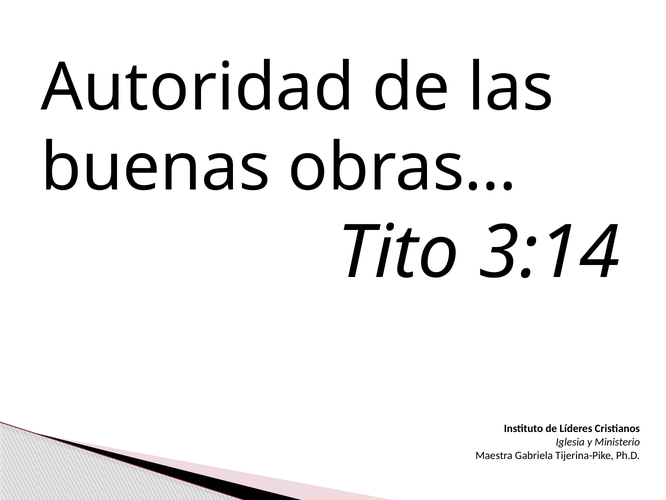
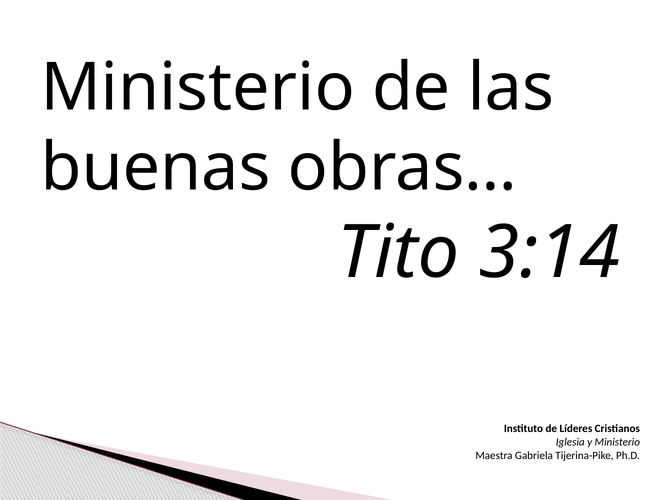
Autoridad at (198, 88): Autoridad -> Ministerio
